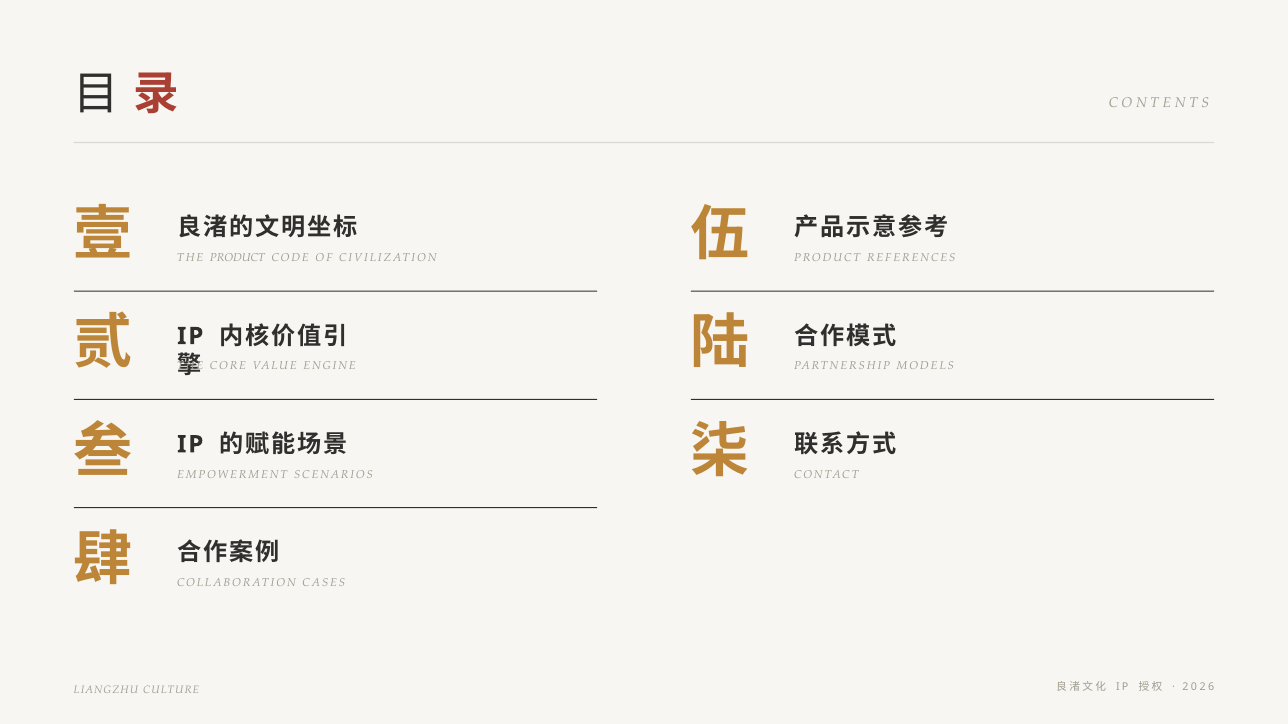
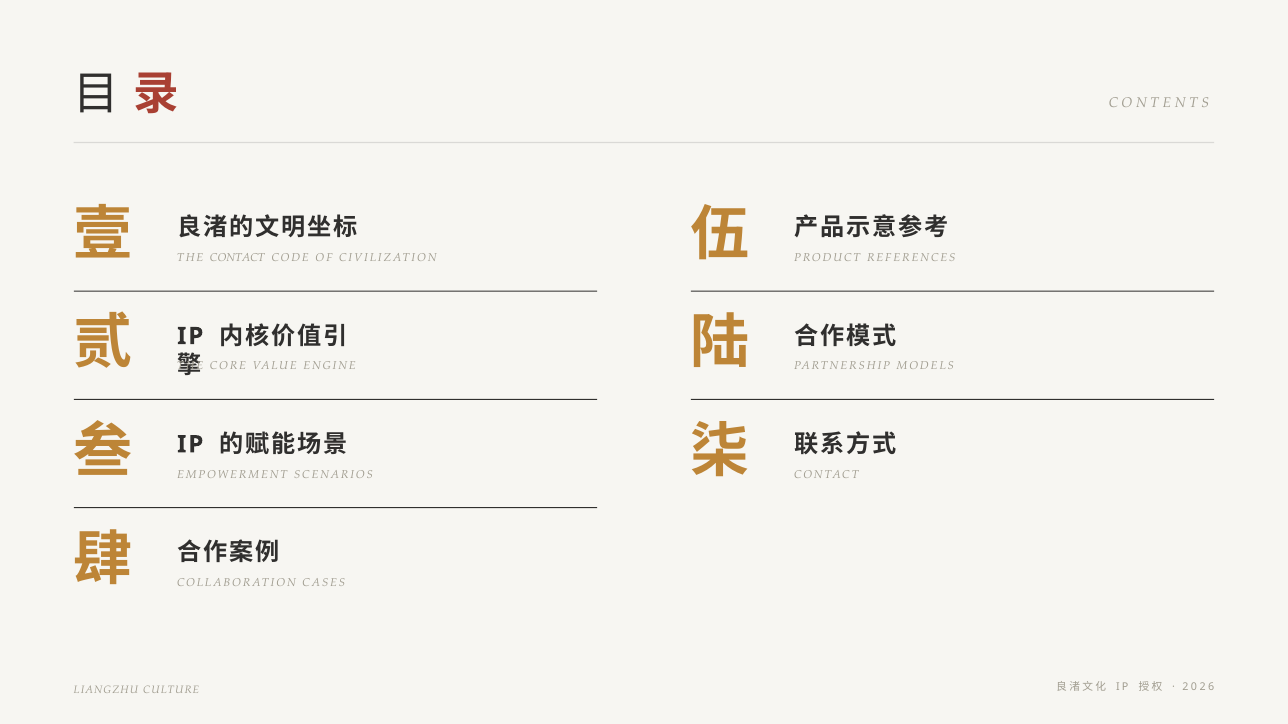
THE PRODUCT: PRODUCT -> CONTACT
